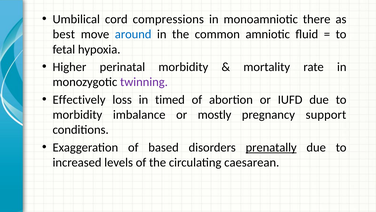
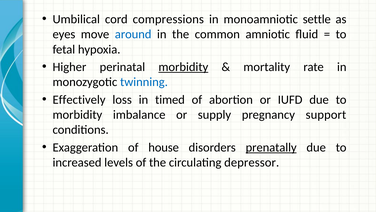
there: there -> settle
best: best -> eyes
morbidity at (183, 67) underline: none -> present
twinning colour: purple -> blue
mostly: mostly -> supply
based: based -> house
caesarean: caesarean -> depressor
